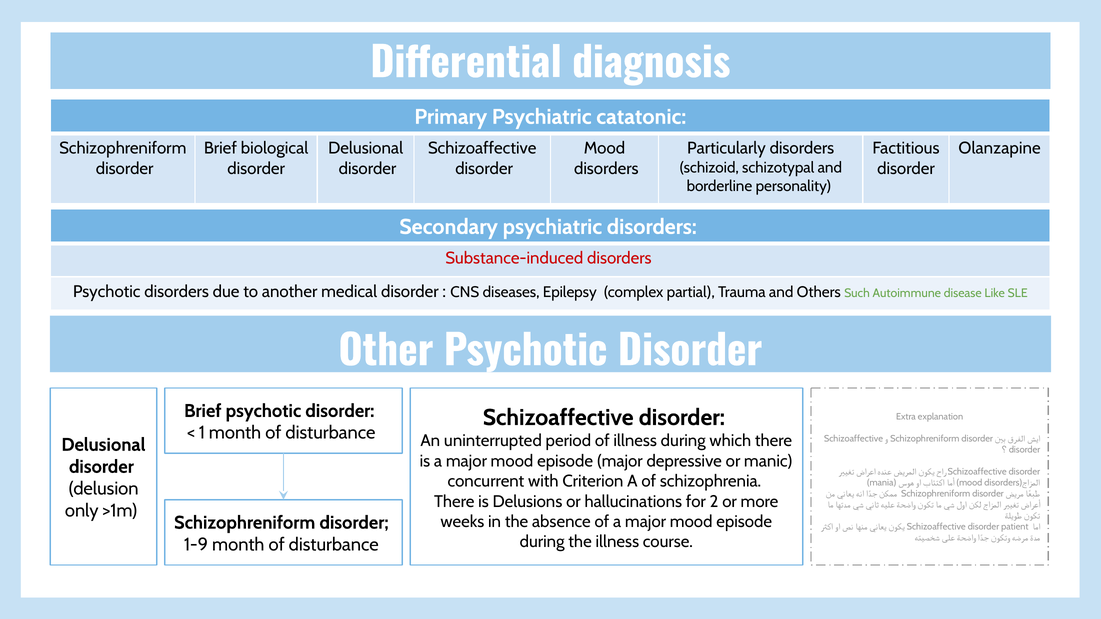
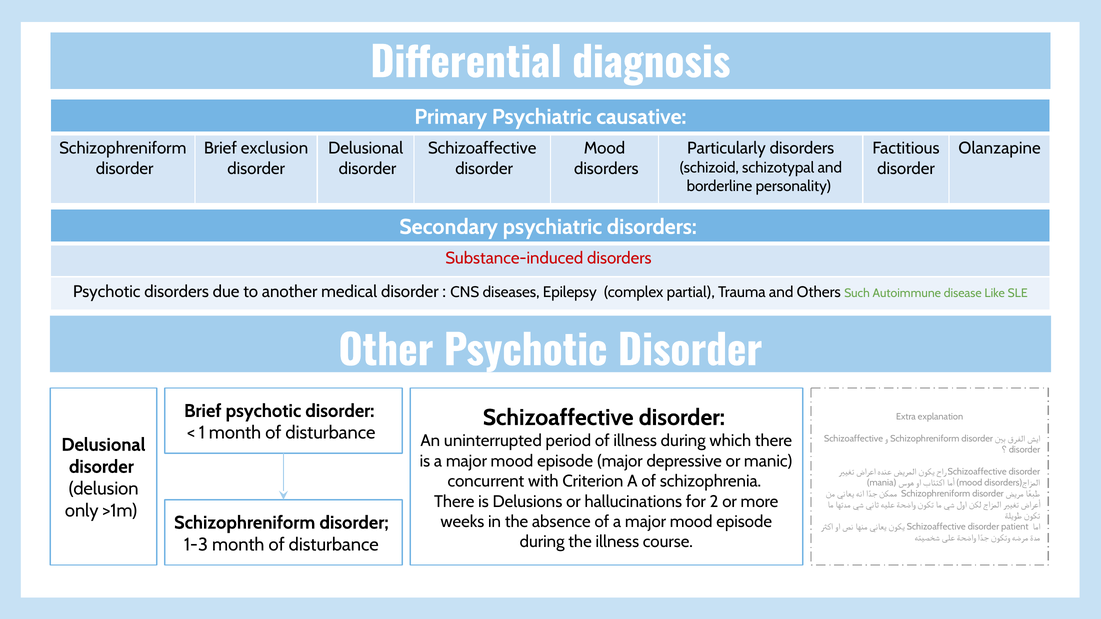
catatonic: catatonic -> causative
biological: biological -> exclusion
1-9: 1-9 -> 1-3
